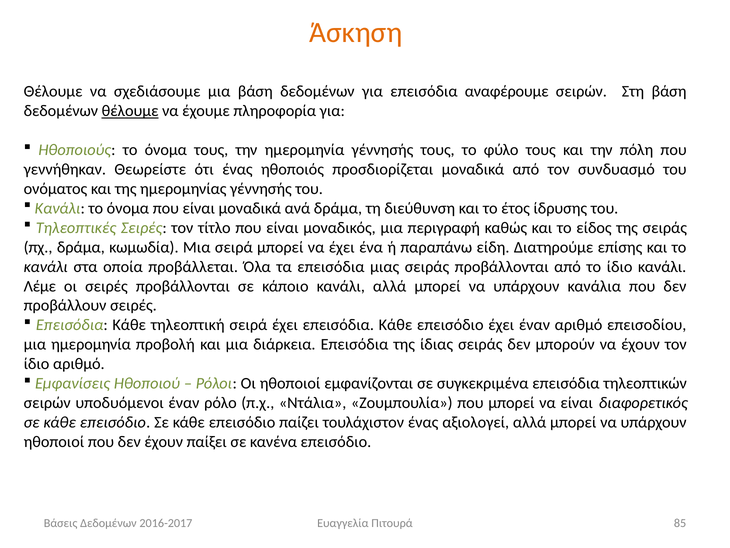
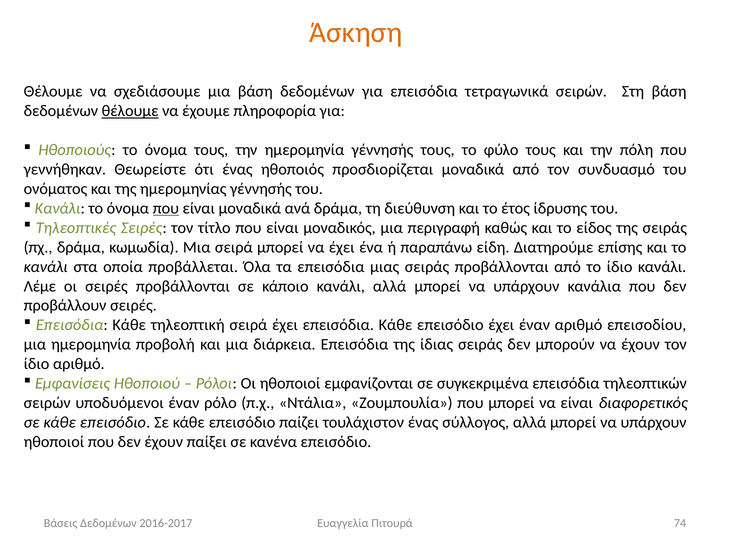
αναφέρουμε: αναφέρουμε -> τετραγωνικά
που at (166, 208) underline: none -> present
αξιολογεί: αξιολογεί -> σύλλογος
85: 85 -> 74
